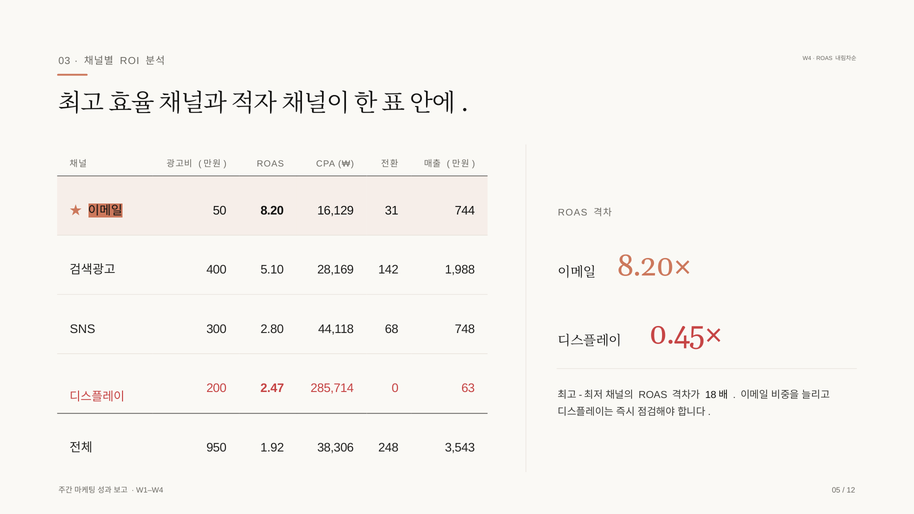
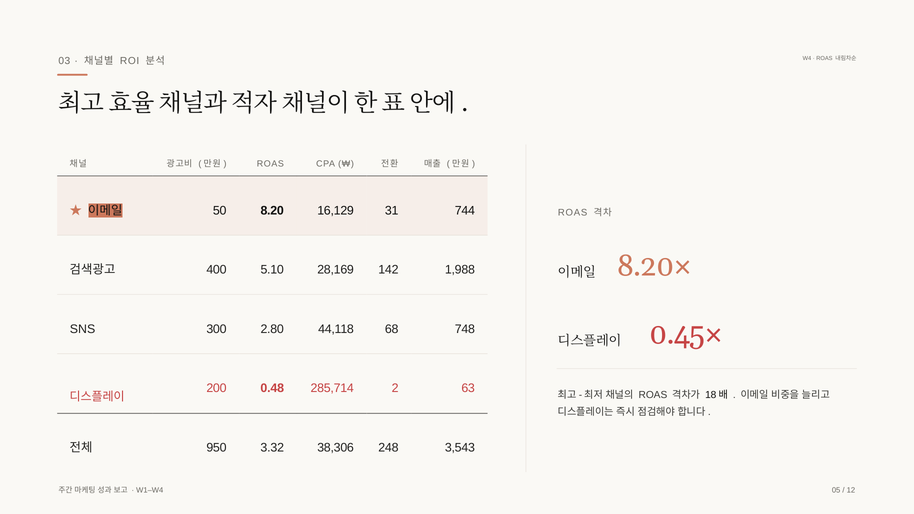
2.47: 2.47 -> 0.48
0: 0 -> 2
1.92: 1.92 -> 3.32
